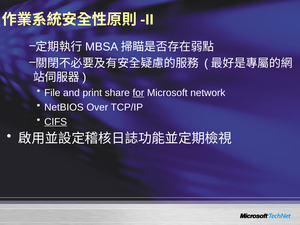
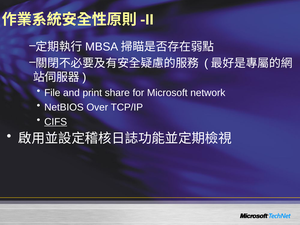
for underline: present -> none
